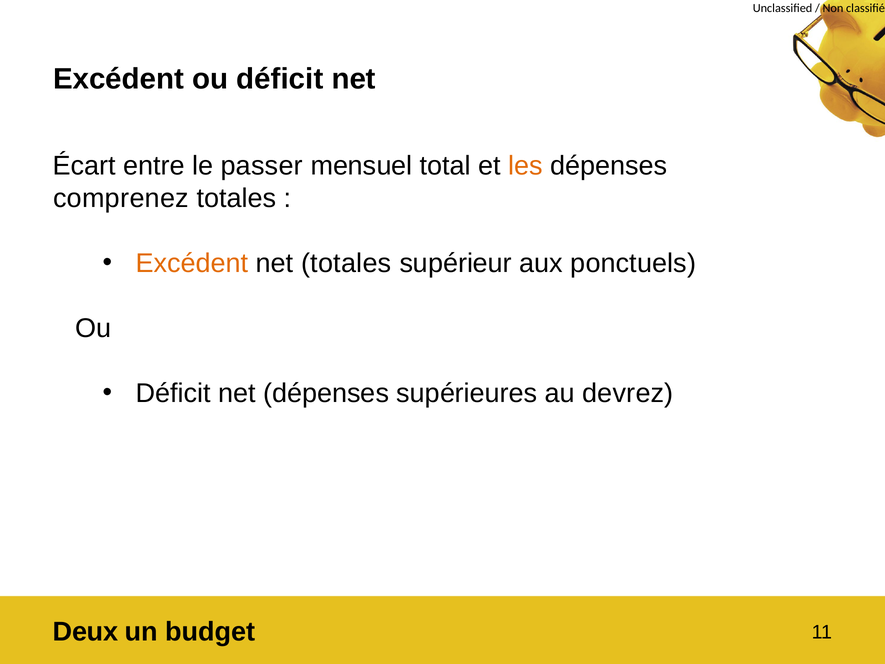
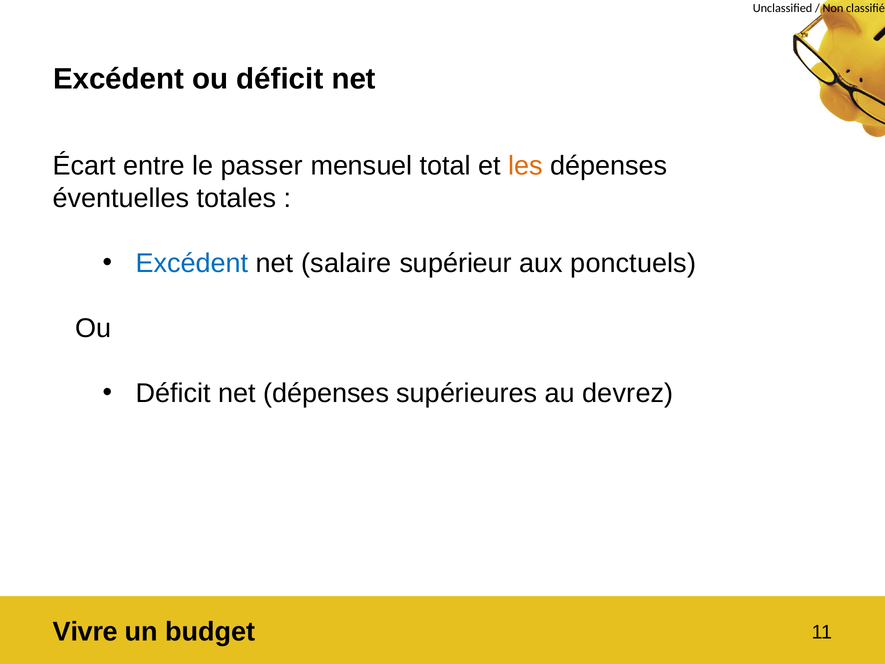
comprenez: comprenez -> éventuelles
Excédent at (192, 263) colour: orange -> blue
net totales: totales -> salaire
Deux: Deux -> Vivre
